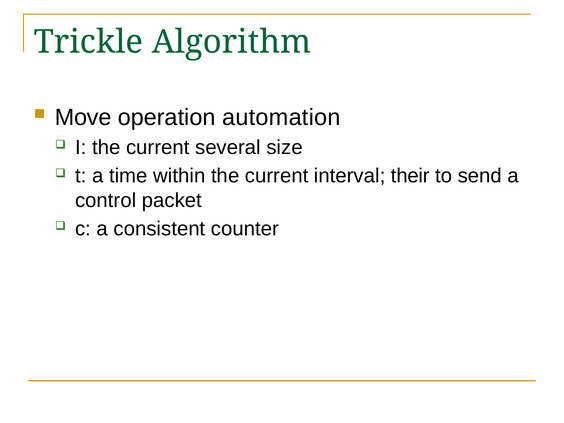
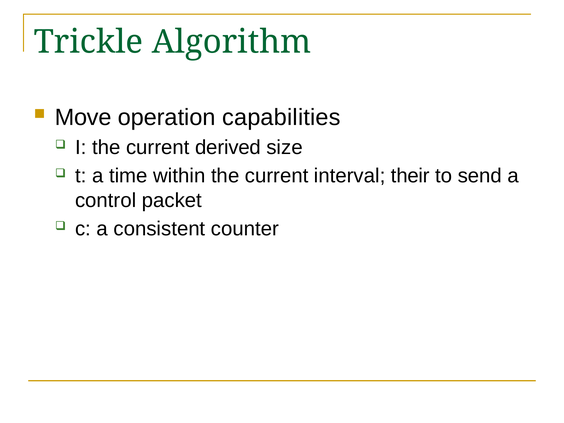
automation: automation -> capabilities
several: several -> derived
